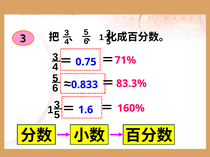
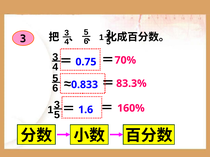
71%: 71% -> 70%
